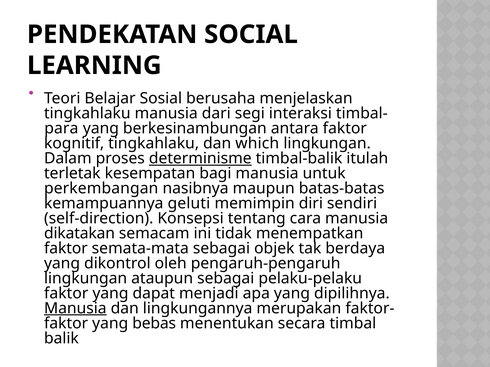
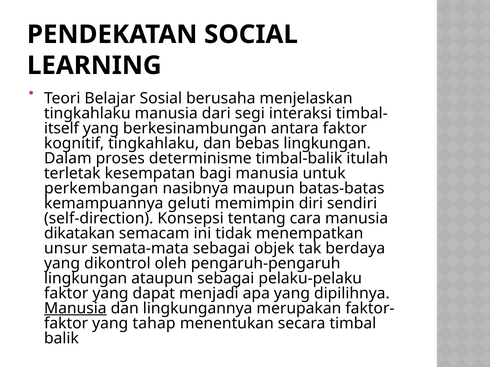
para: para -> itself
which: which -> bebas
determinisme underline: present -> none
faktor at (66, 249): faktor -> unsur
bebas: bebas -> tahap
